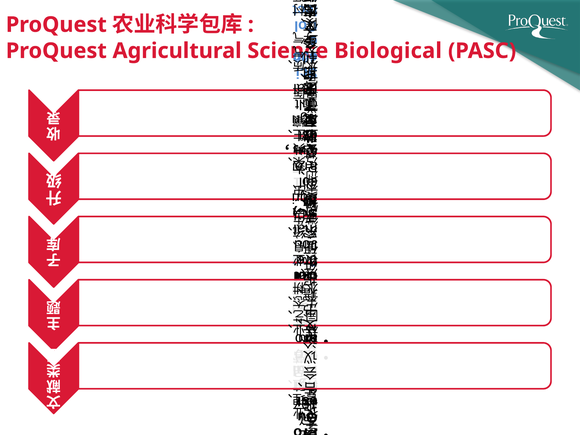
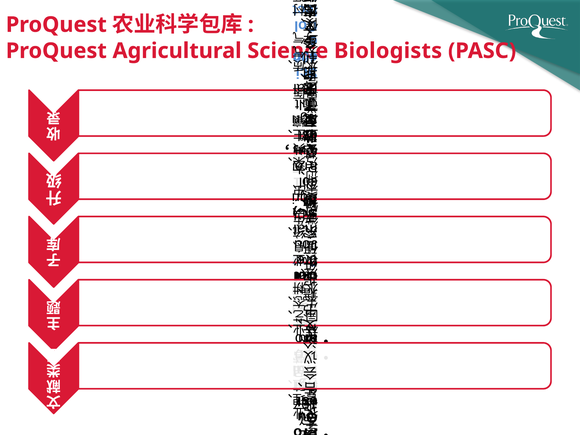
Biological: Biological -> Biologists
